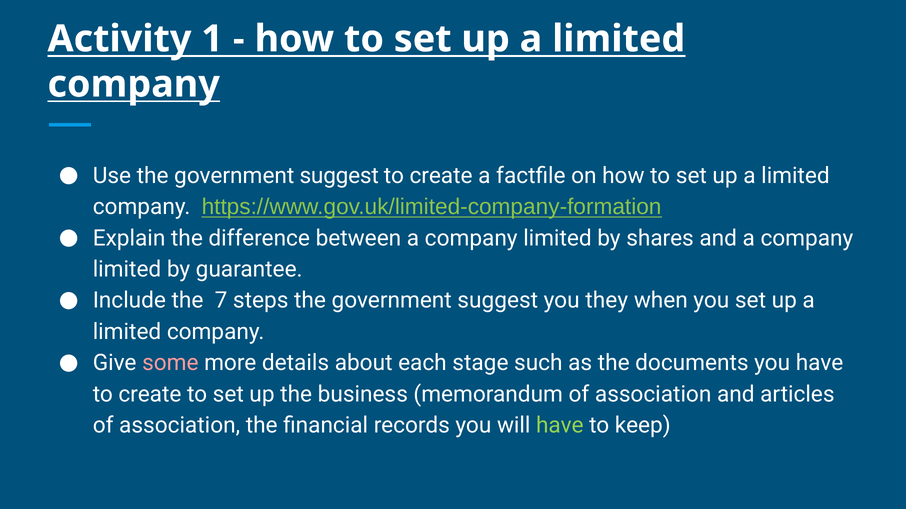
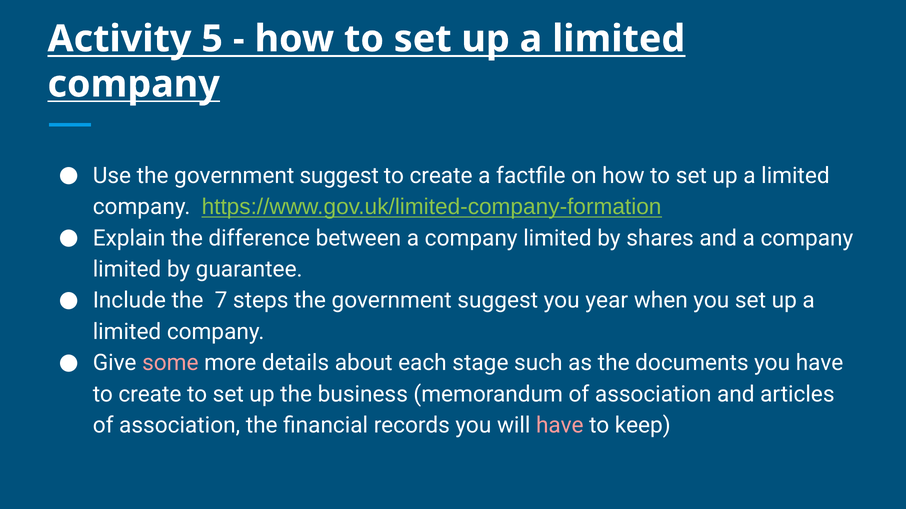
1: 1 -> 5
they: they -> year
have at (560, 426) colour: light green -> pink
